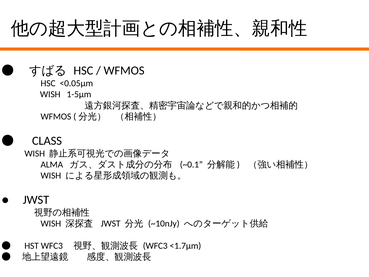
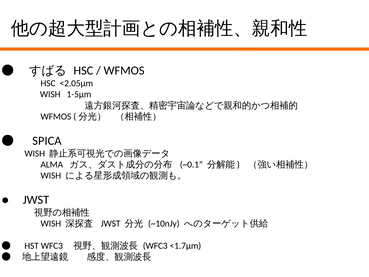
<0.05μm: <0.05μm -> <2.05μm
CLASS: CLASS -> SPICA
